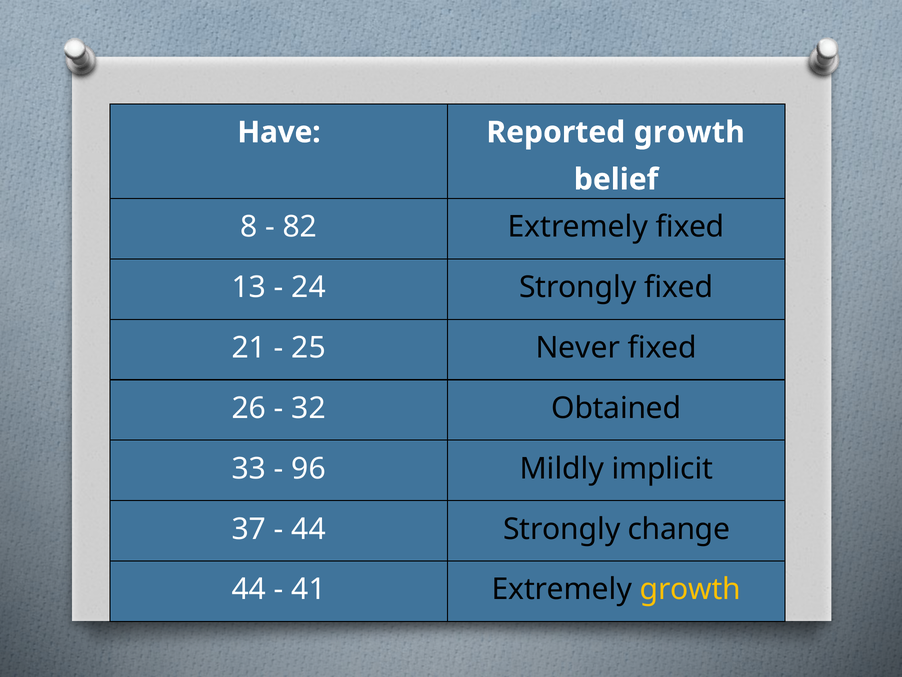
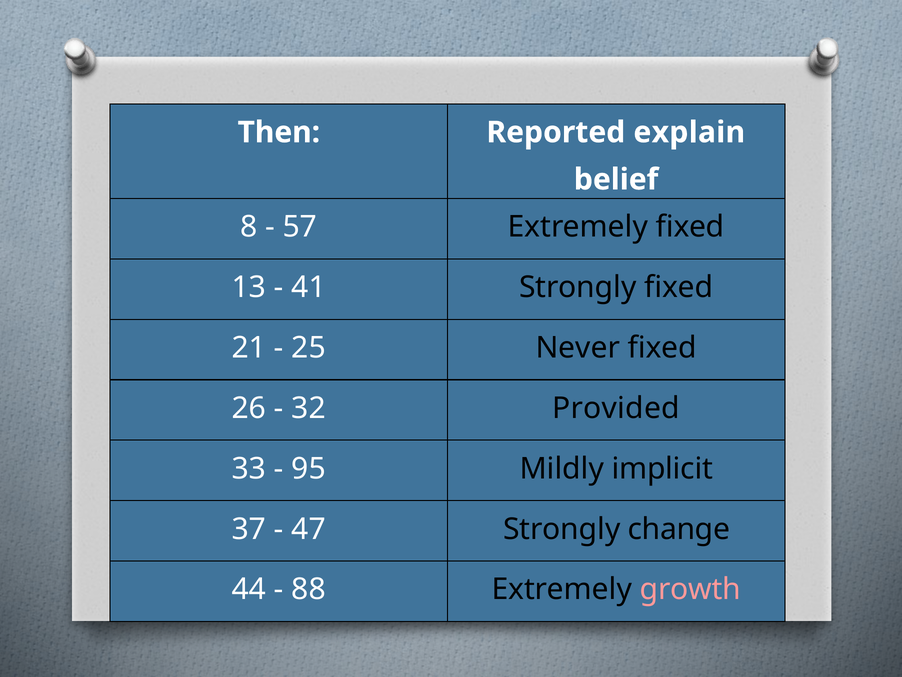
Have: Have -> Then
Reported growth: growth -> explain
82: 82 -> 57
24: 24 -> 41
Obtained: Obtained -> Provided
96: 96 -> 95
44 at (309, 529): 44 -> 47
41: 41 -> 88
growth at (690, 589) colour: yellow -> pink
